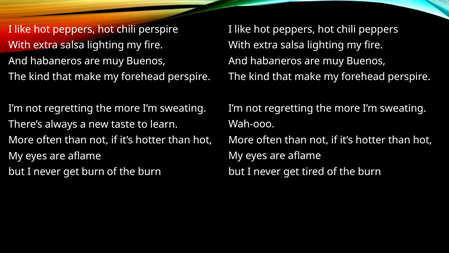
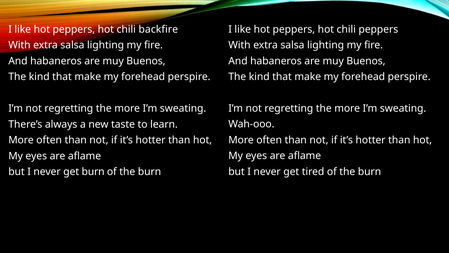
chili perspire: perspire -> backfire
